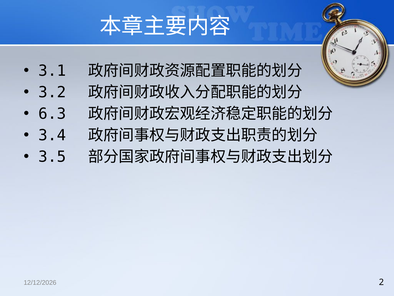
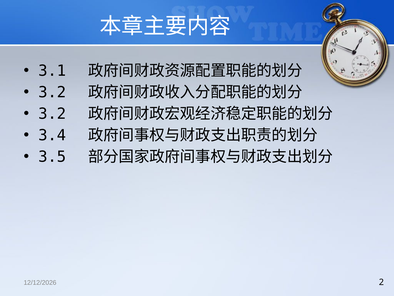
6.3 at (52, 114): 6.3 -> 3.2
